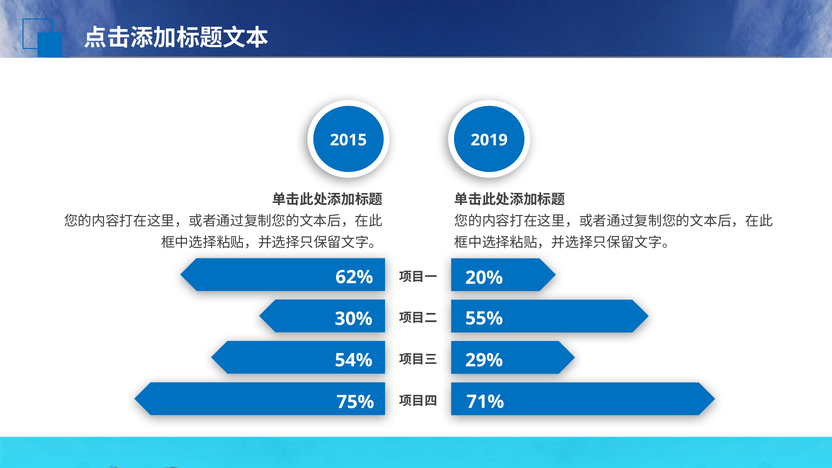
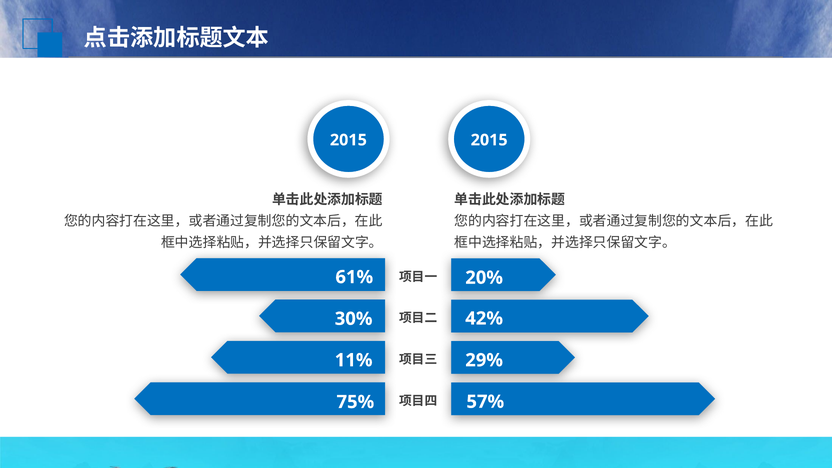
2019 at (489, 140): 2019 -> 2015
62%: 62% -> 61%
55%: 55% -> 42%
54%: 54% -> 11%
71%: 71% -> 57%
